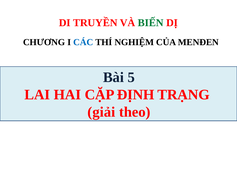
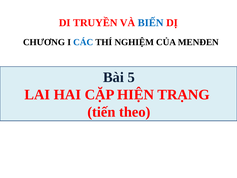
BIẾN colour: green -> blue
ĐỊNH: ĐỊNH -> HIỆN
giải: giải -> tiến
